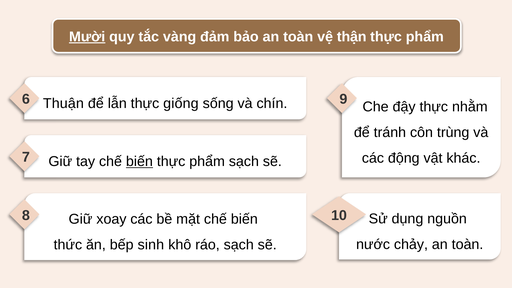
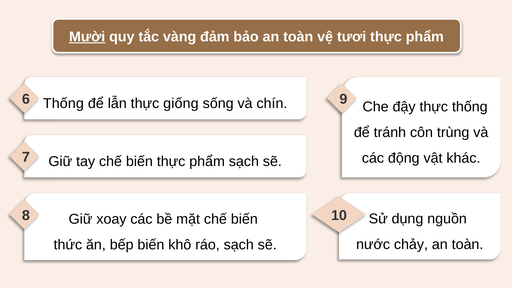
thận: thận -> tươi
Thuận at (63, 103): Thuận -> Thống
thực nhằm: nhằm -> thống
biến at (139, 162) underline: present -> none
bếp sinh: sinh -> biến
